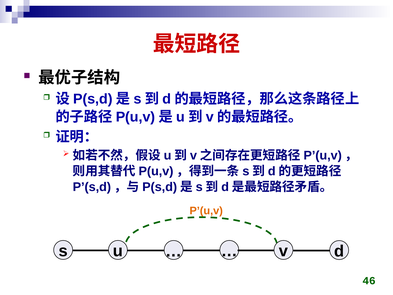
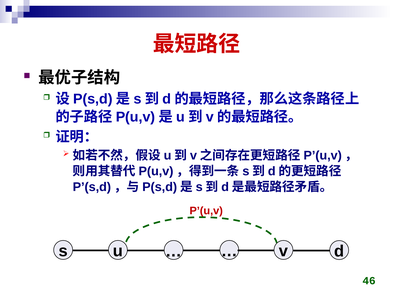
P’(u,v colour: orange -> red
